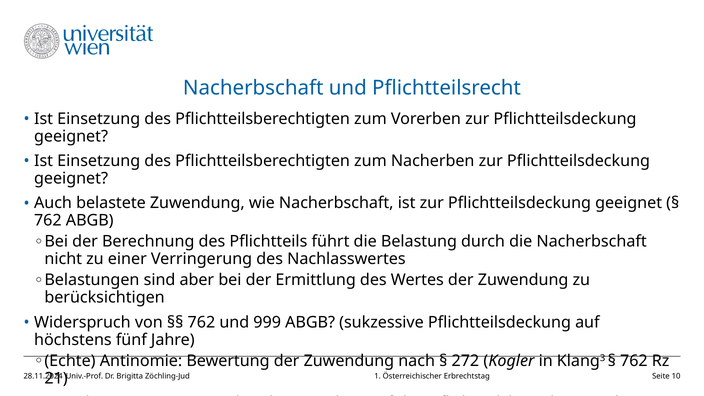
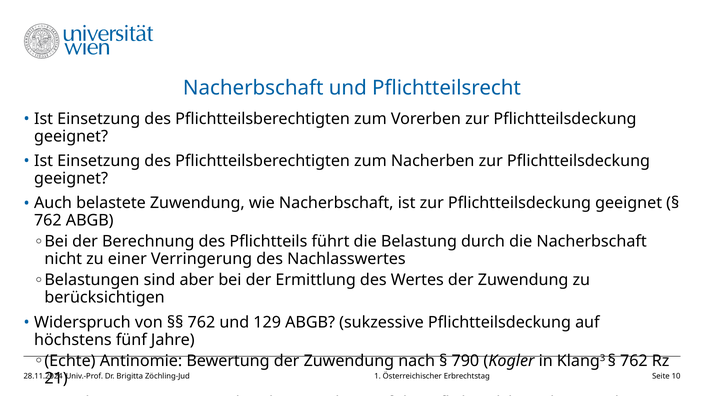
999: 999 -> 129
272: 272 -> 790
